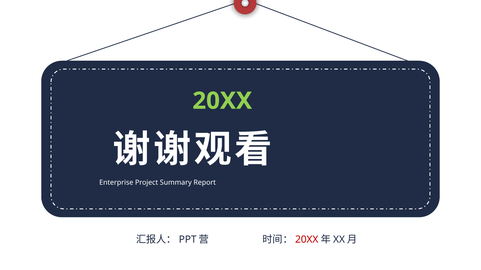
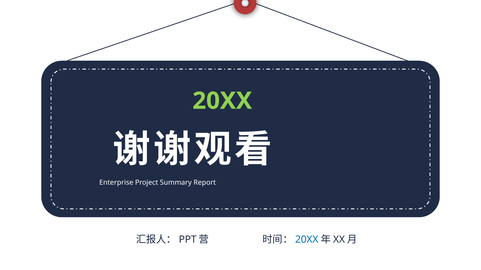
20XX at (307, 240) colour: red -> blue
